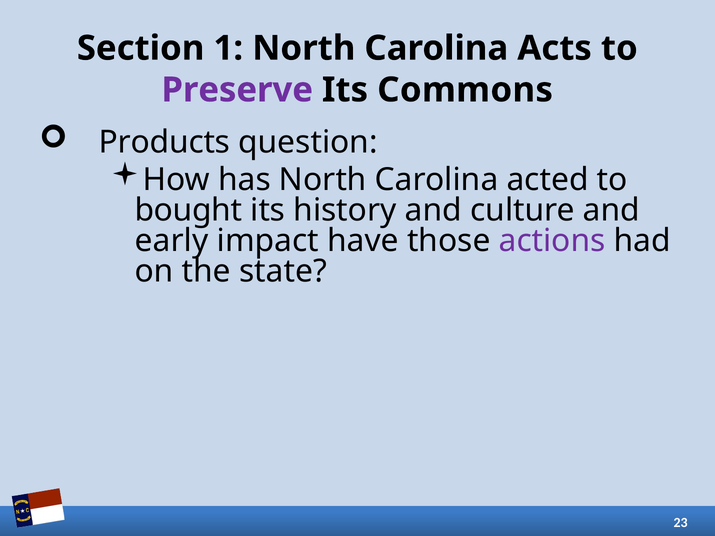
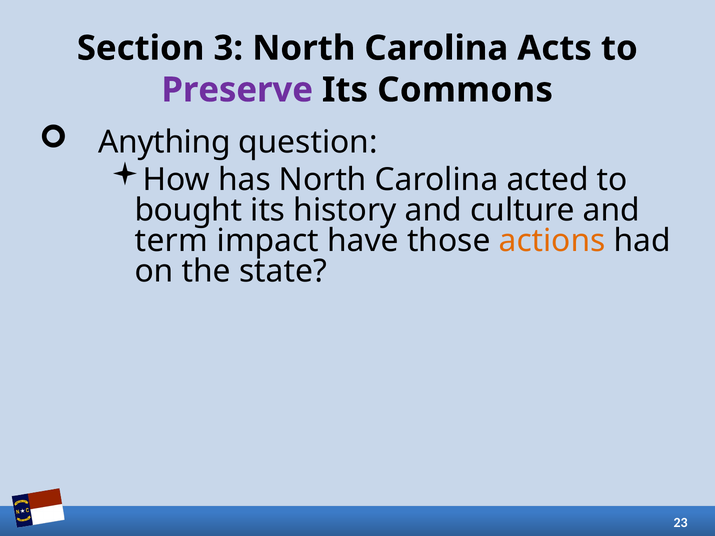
1: 1 -> 3
Products: Products -> Anything
early: early -> term
actions colour: purple -> orange
